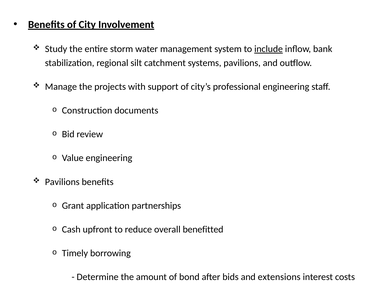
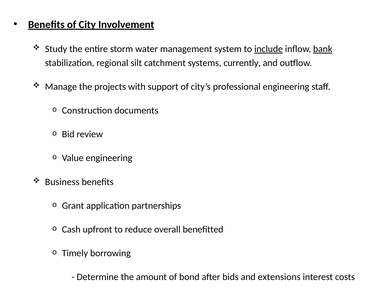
bank underline: none -> present
systems pavilions: pavilions -> currently
Pavilions at (62, 182): Pavilions -> Business
